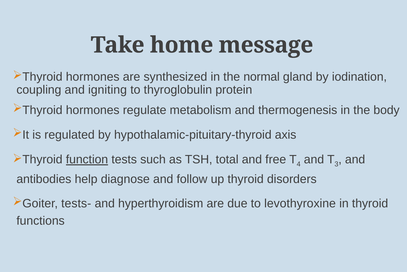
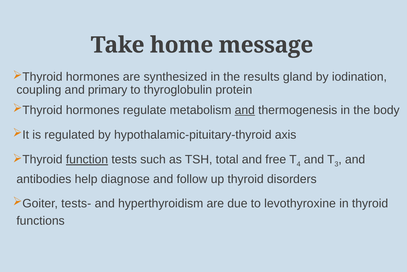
normal: normal -> results
igniting: igniting -> primary
and at (245, 110) underline: none -> present
